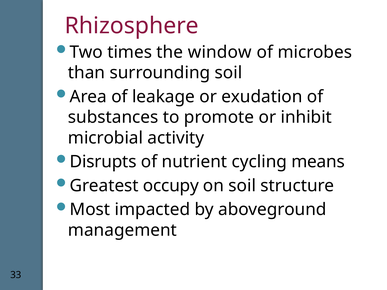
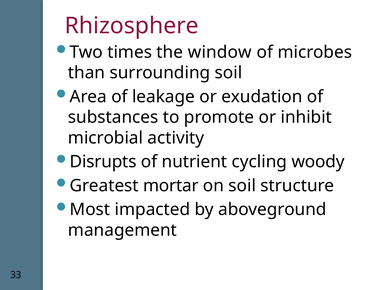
means: means -> woody
occupy: occupy -> mortar
